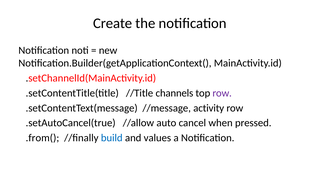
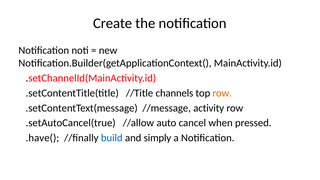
row at (222, 93) colour: purple -> orange
.from(: .from( -> .have(
values: values -> simply
